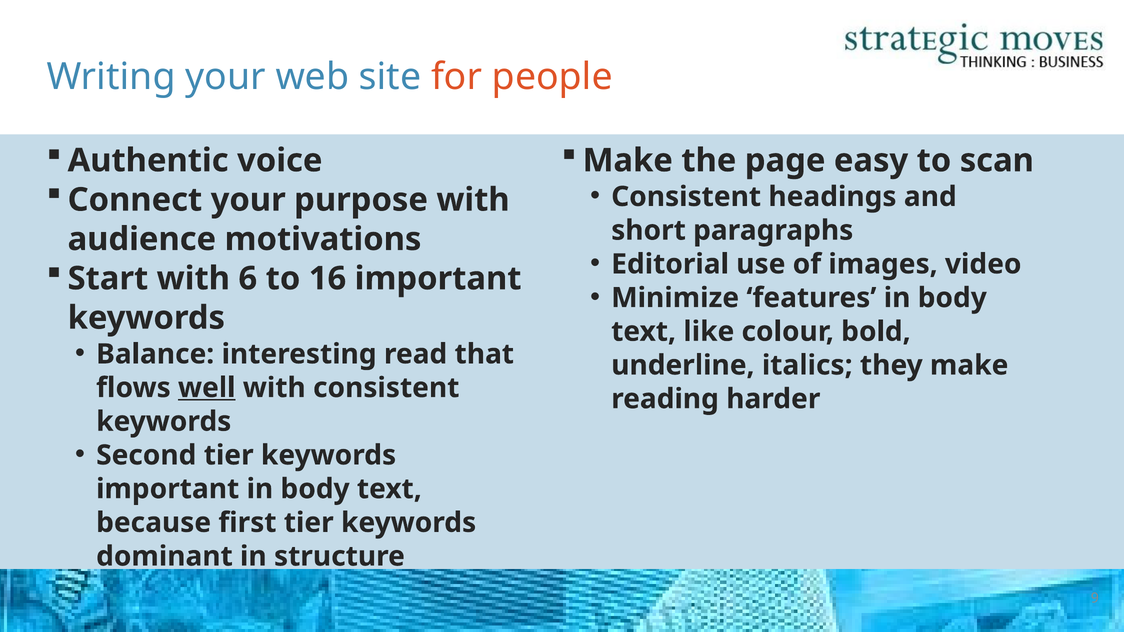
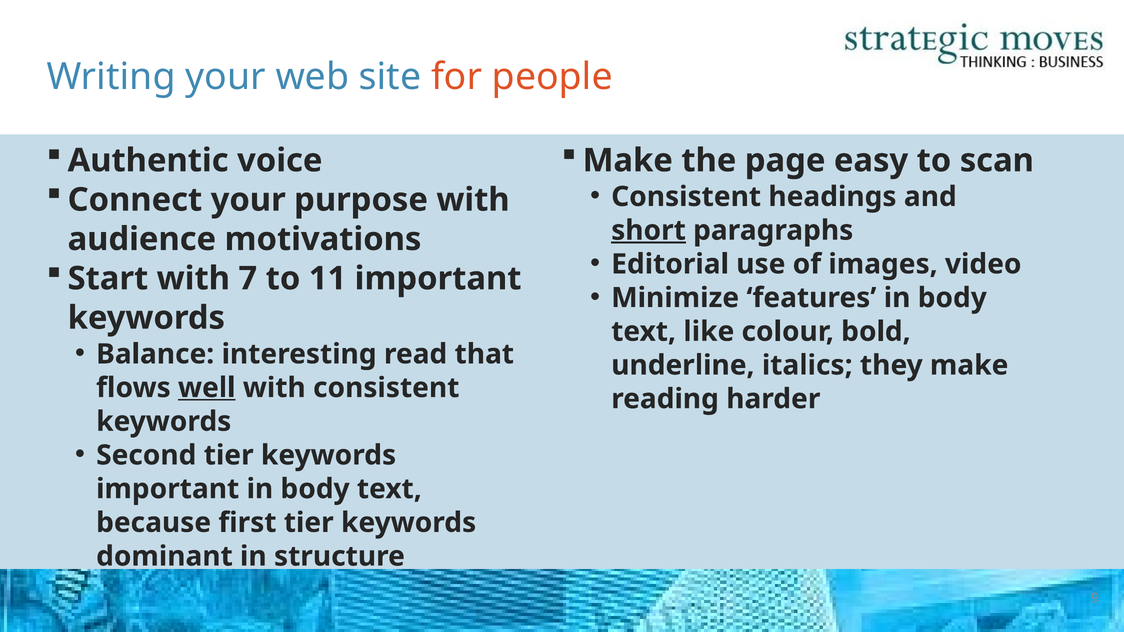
short underline: none -> present
6: 6 -> 7
16: 16 -> 11
